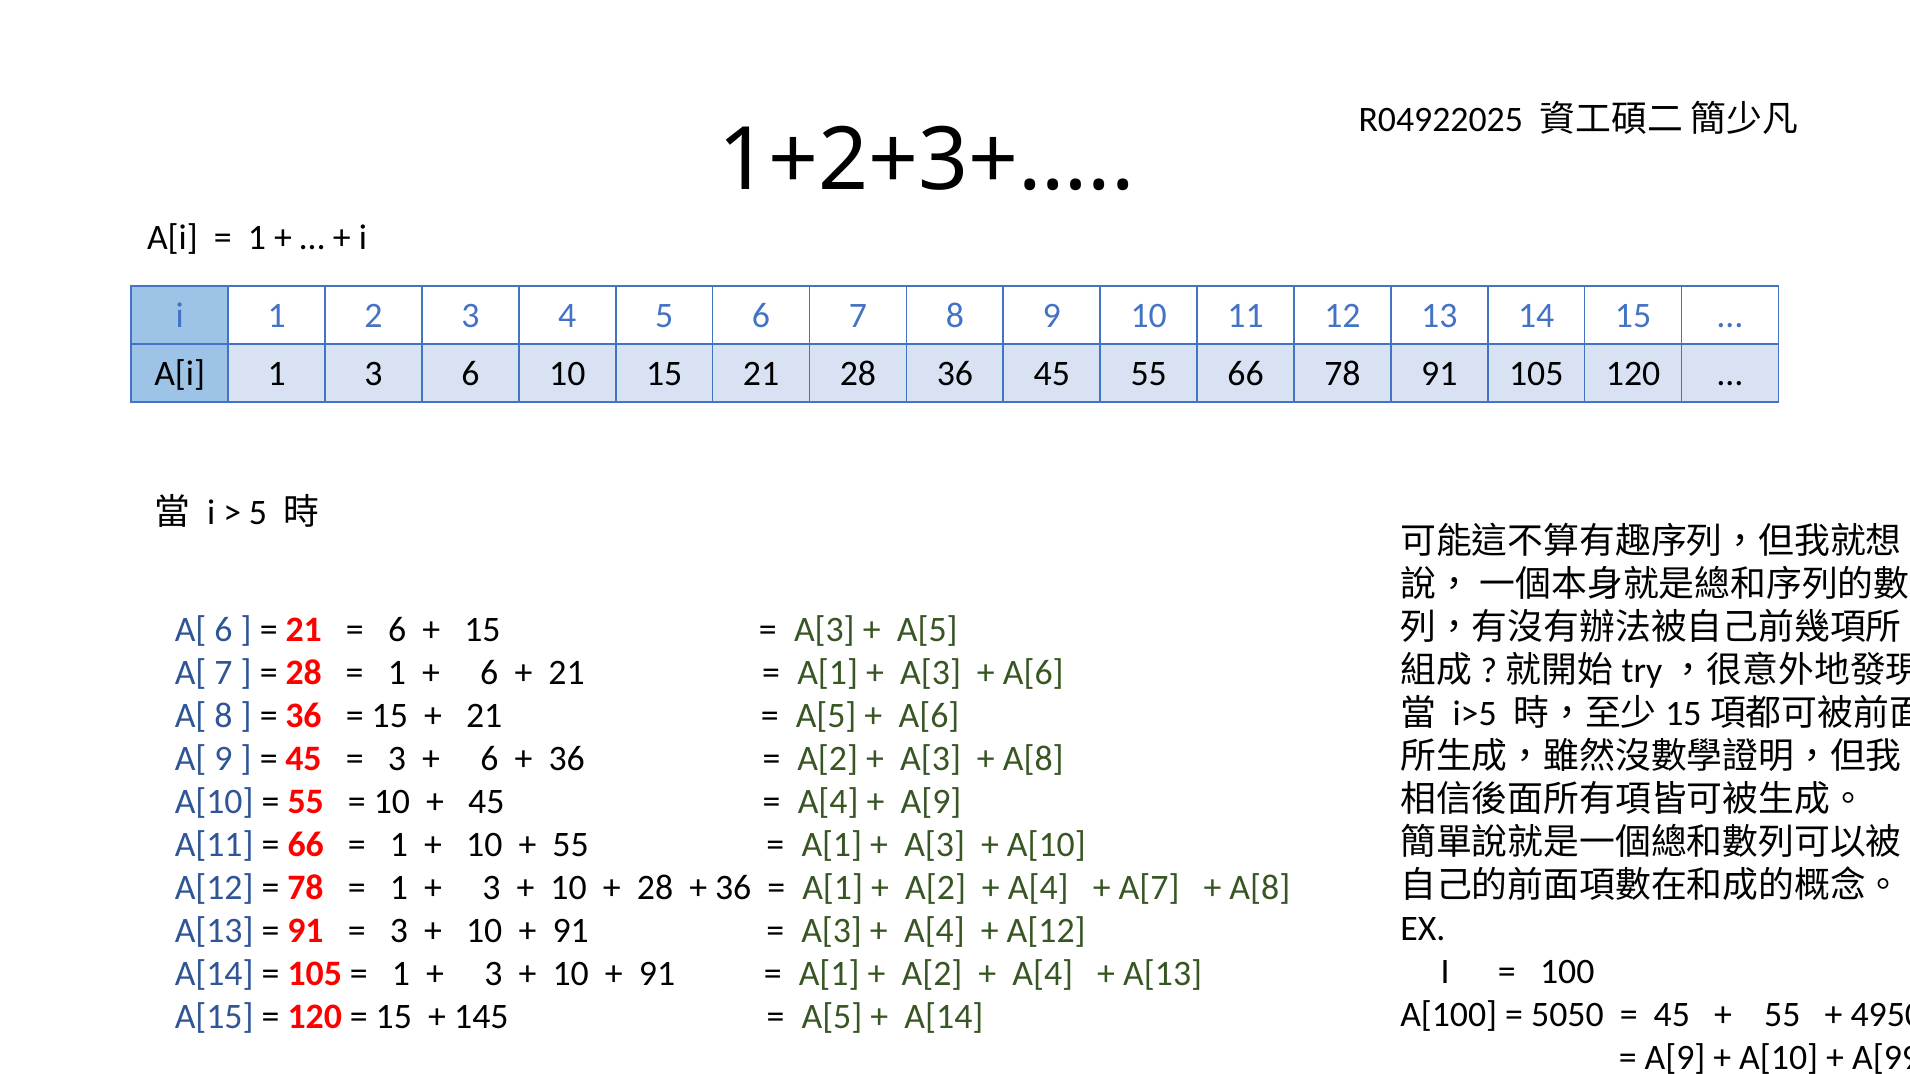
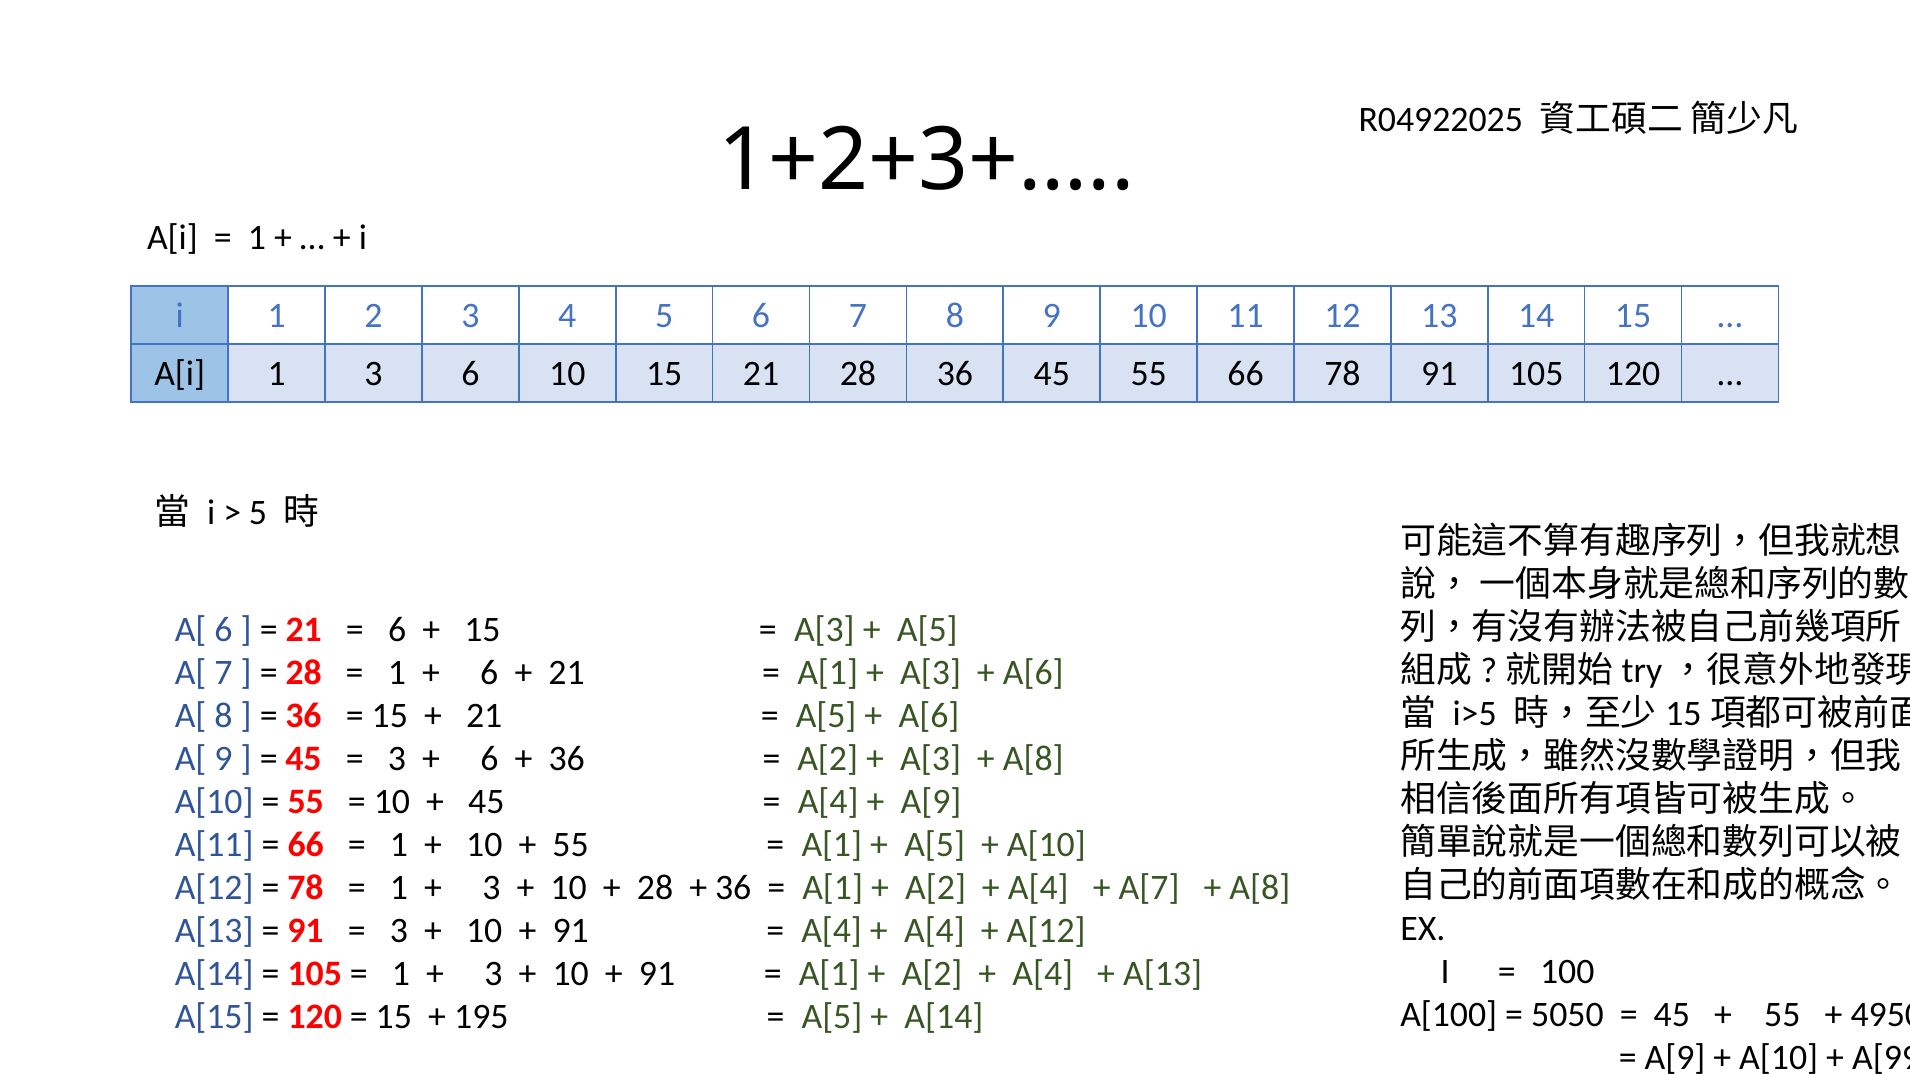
A[3 at (935, 845): A[3 -> A[5
A[3 at (832, 931): A[3 -> A[4
145: 145 -> 195
